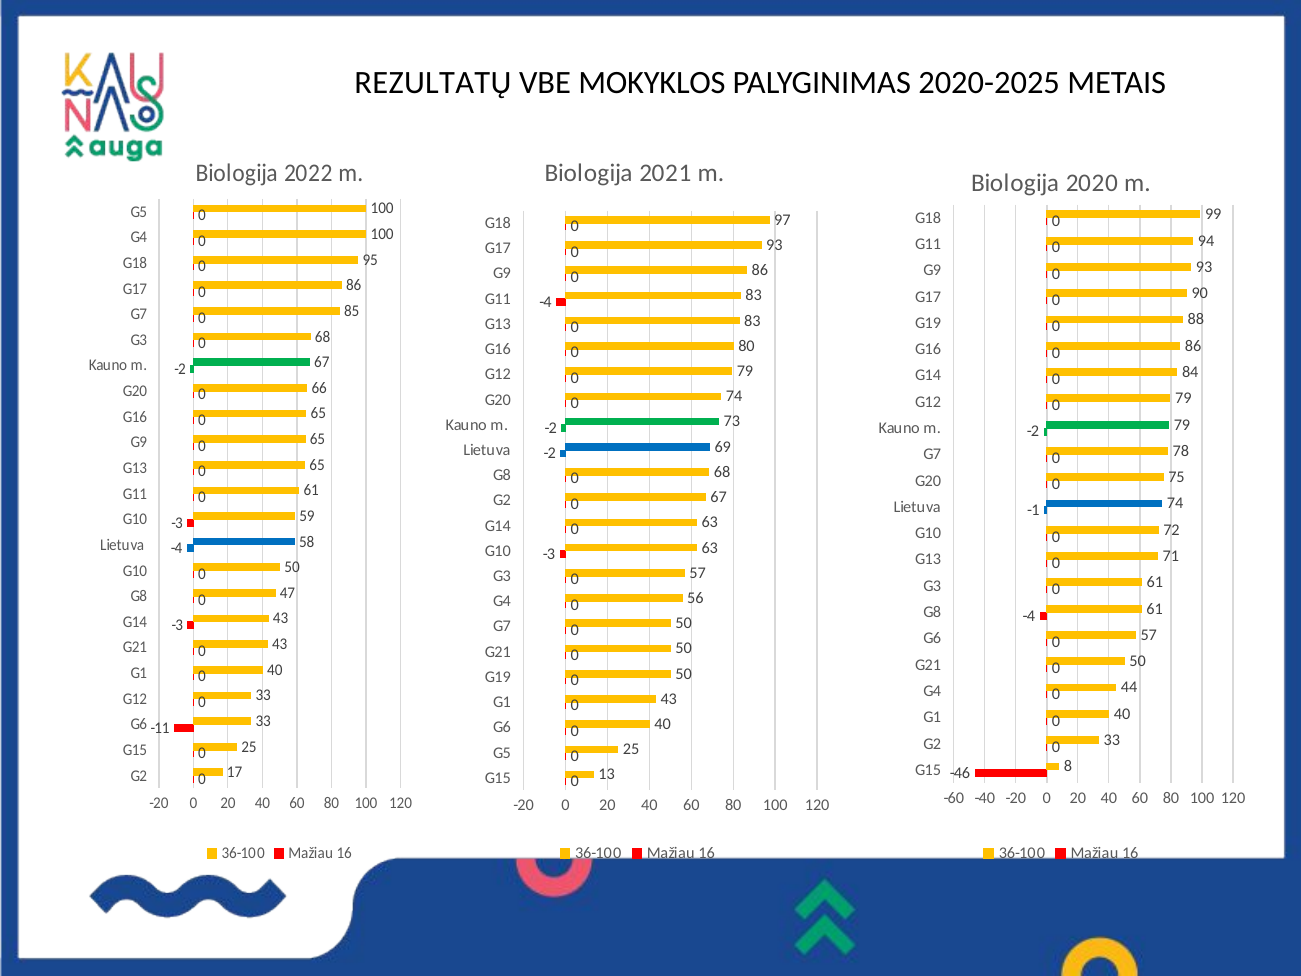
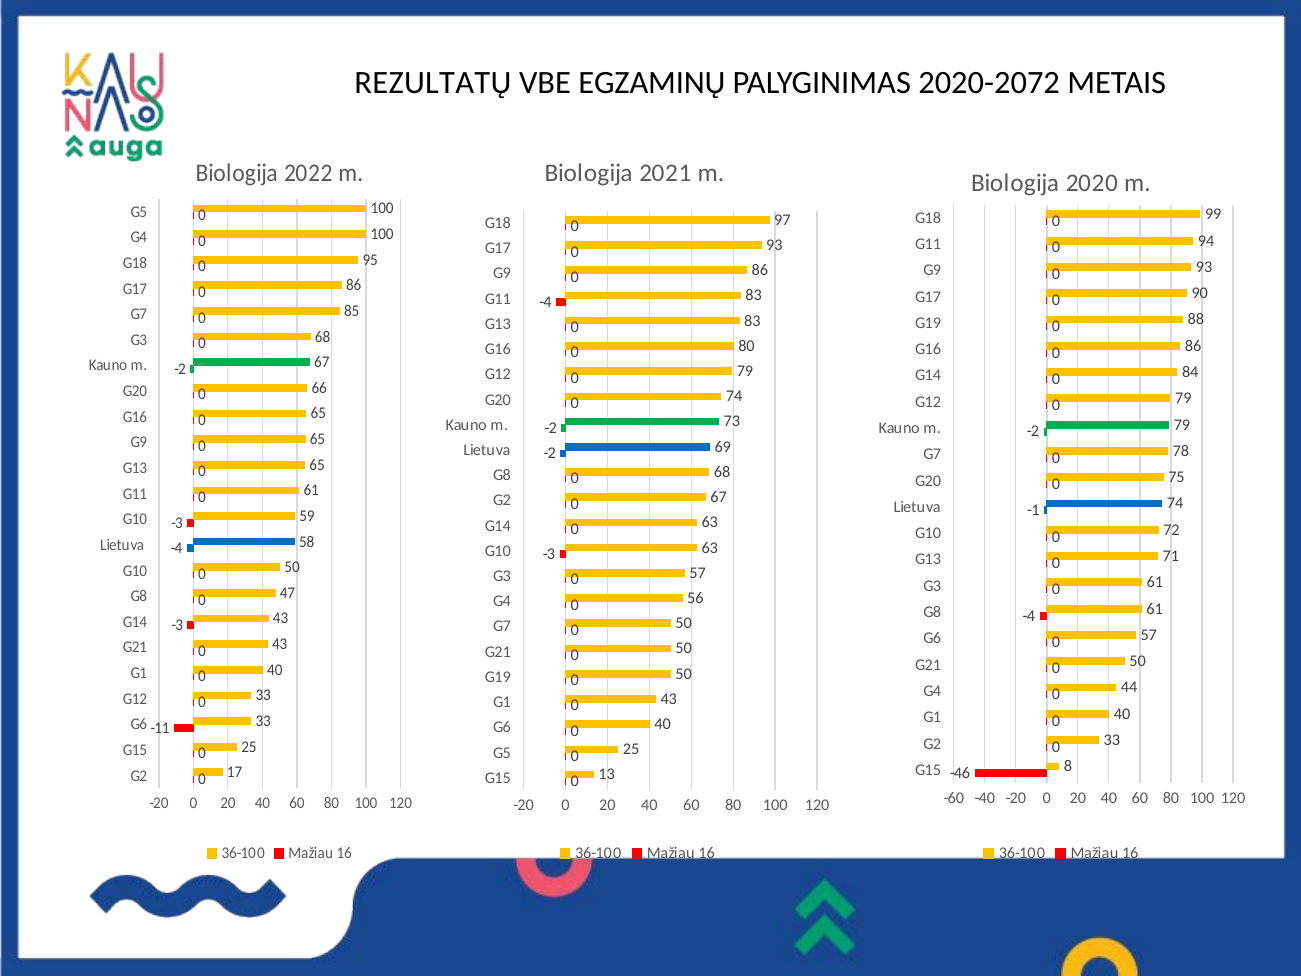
MOKYKLOS: MOKYKLOS -> EGZAMINŲ
2020-2025: 2020-2025 -> 2020-2072
